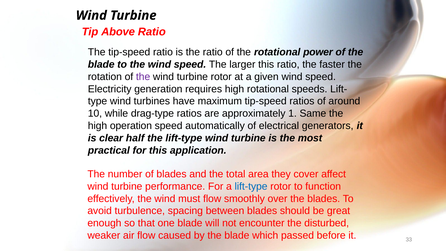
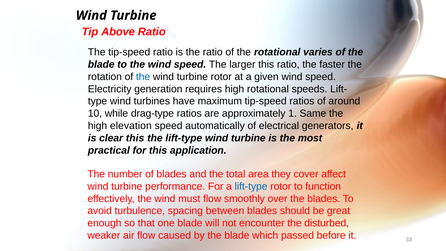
power: power -> varies
the at (143, 77) colour: purple -> blue
operation: operation -> elevation
clear half: half -> this
